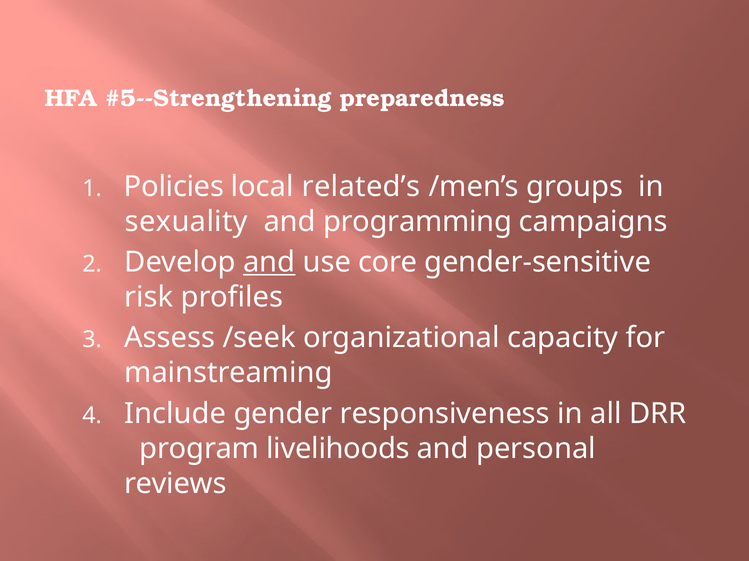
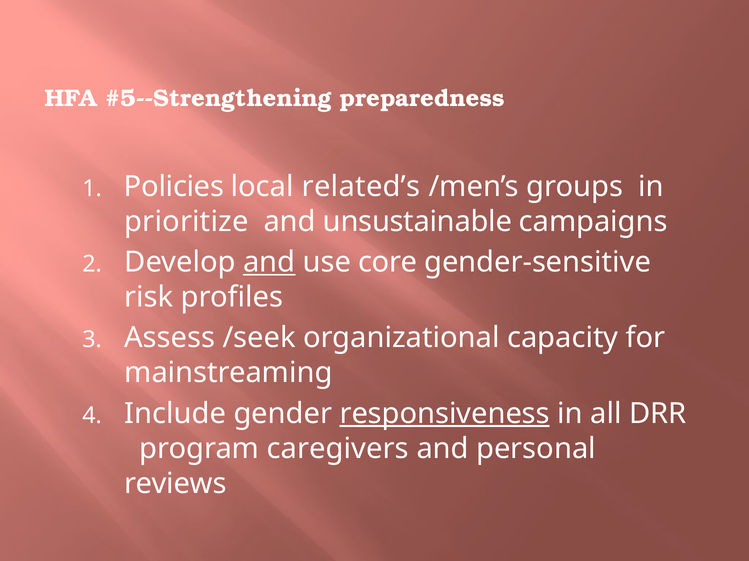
sexuality: sexuality -> prioritize
programming: programming -> unsustainable
responsiveness underline: none -> present
livelihoods: livelihoods -> caregivers
